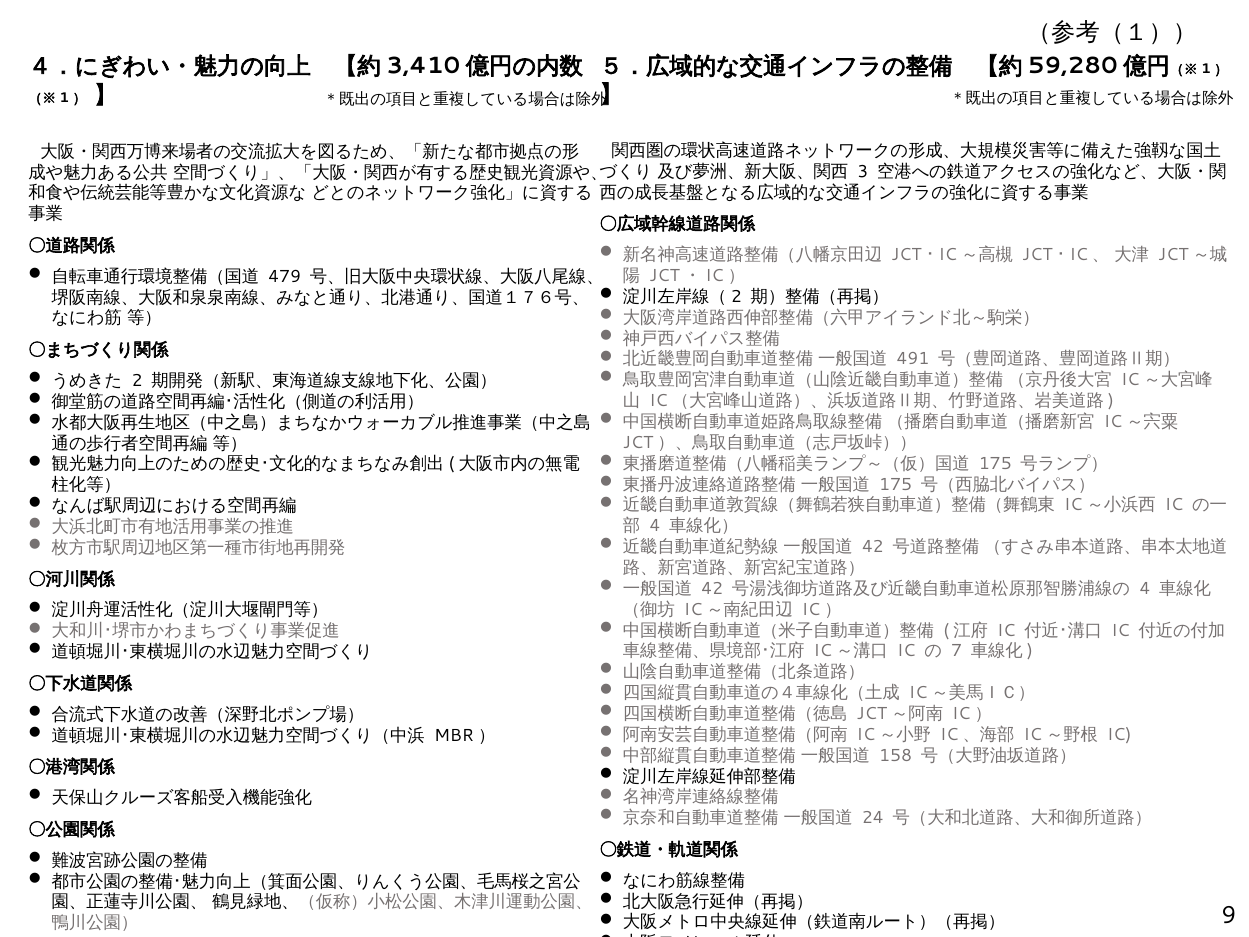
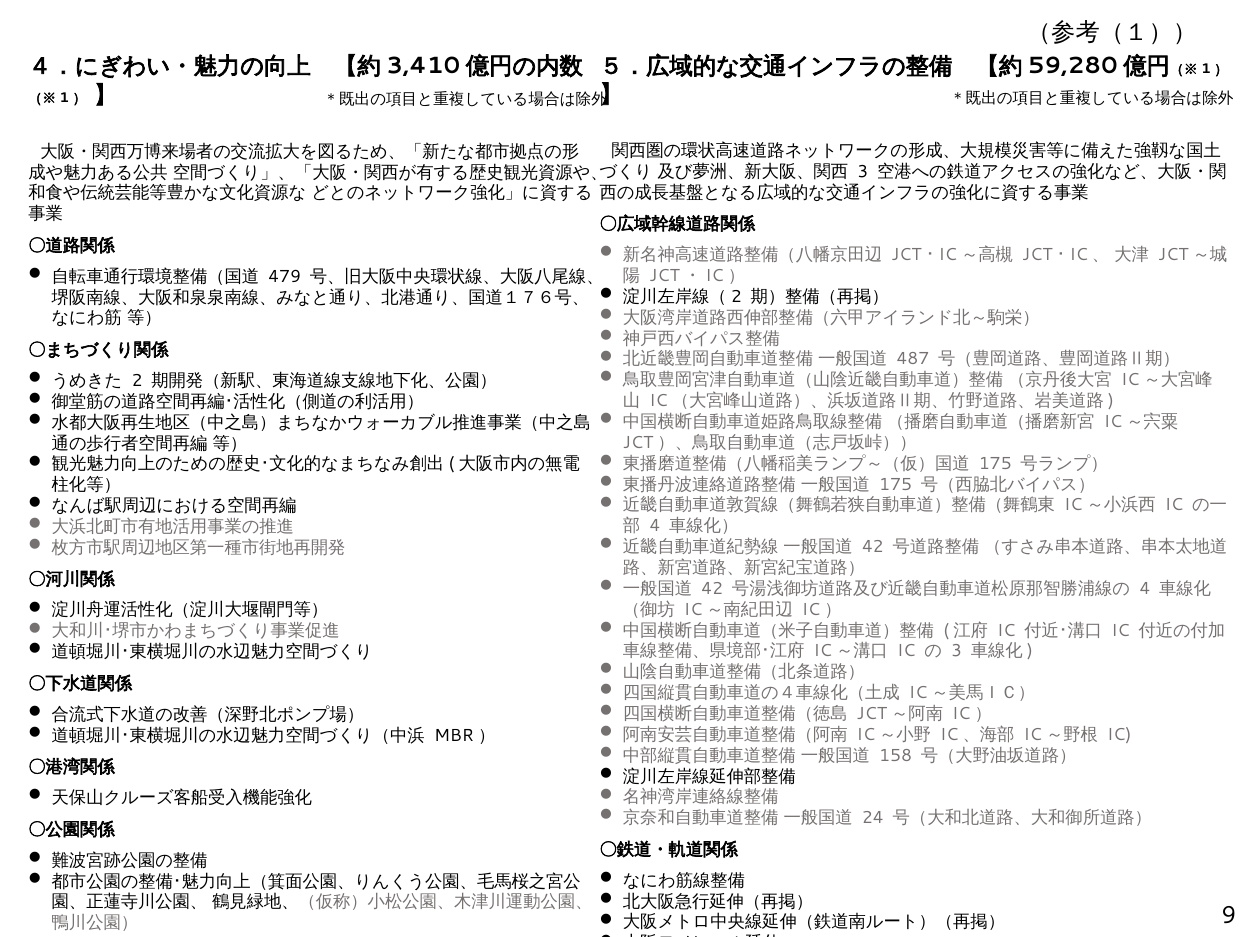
491: 491 -> 487
7 at (957, 651): 7 -> 3
